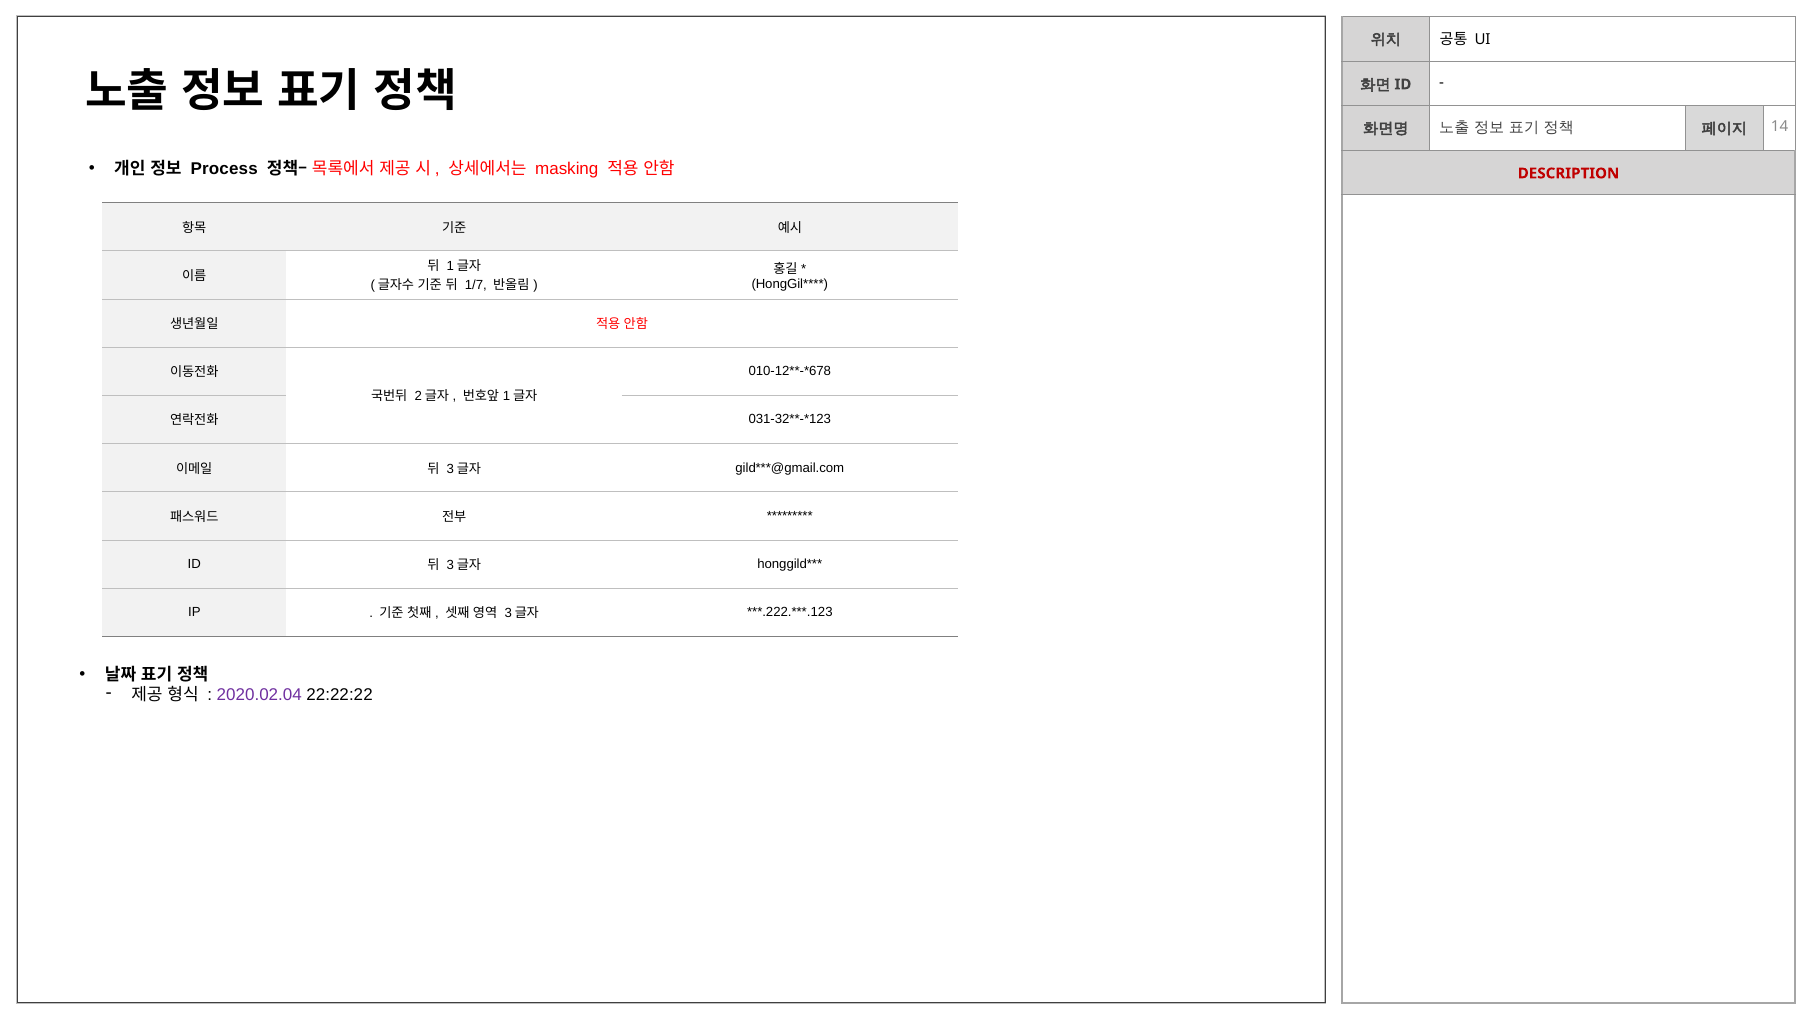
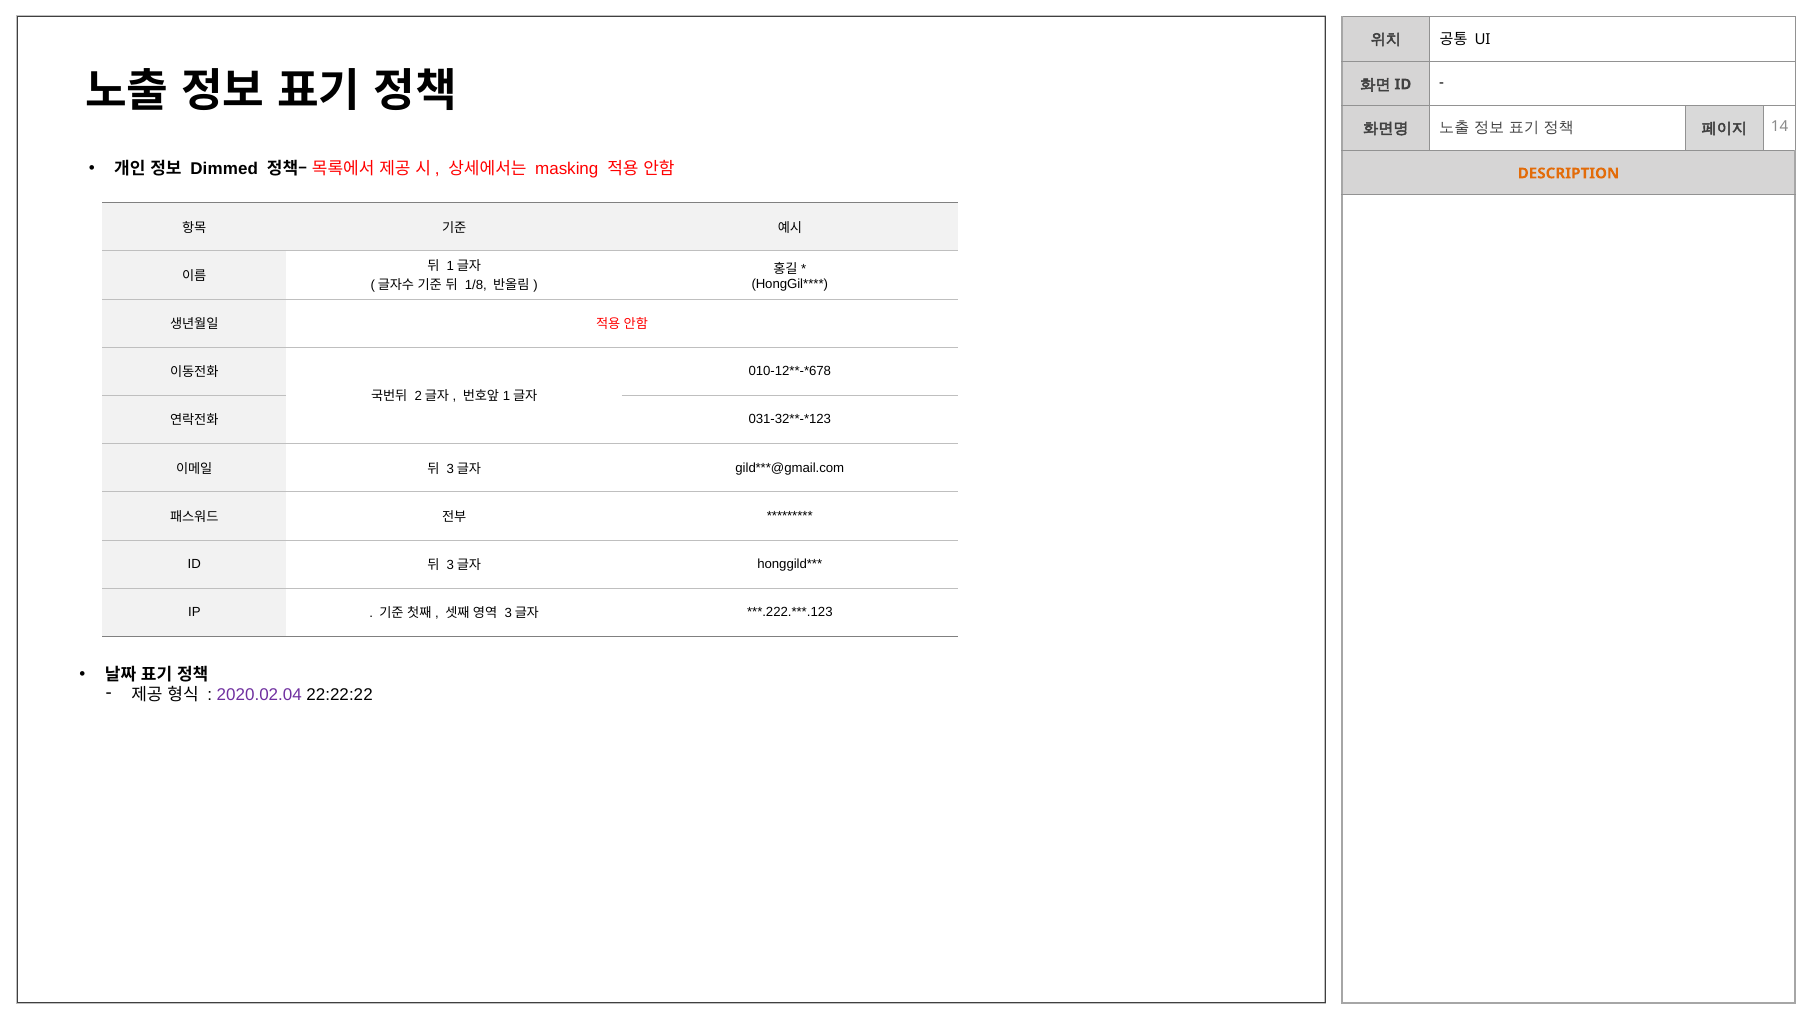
Process: Process -> Dimmed
DESCRIPTION at (1569, 173) colour: red -> orange
1/7: 1/7 -> 1/8
